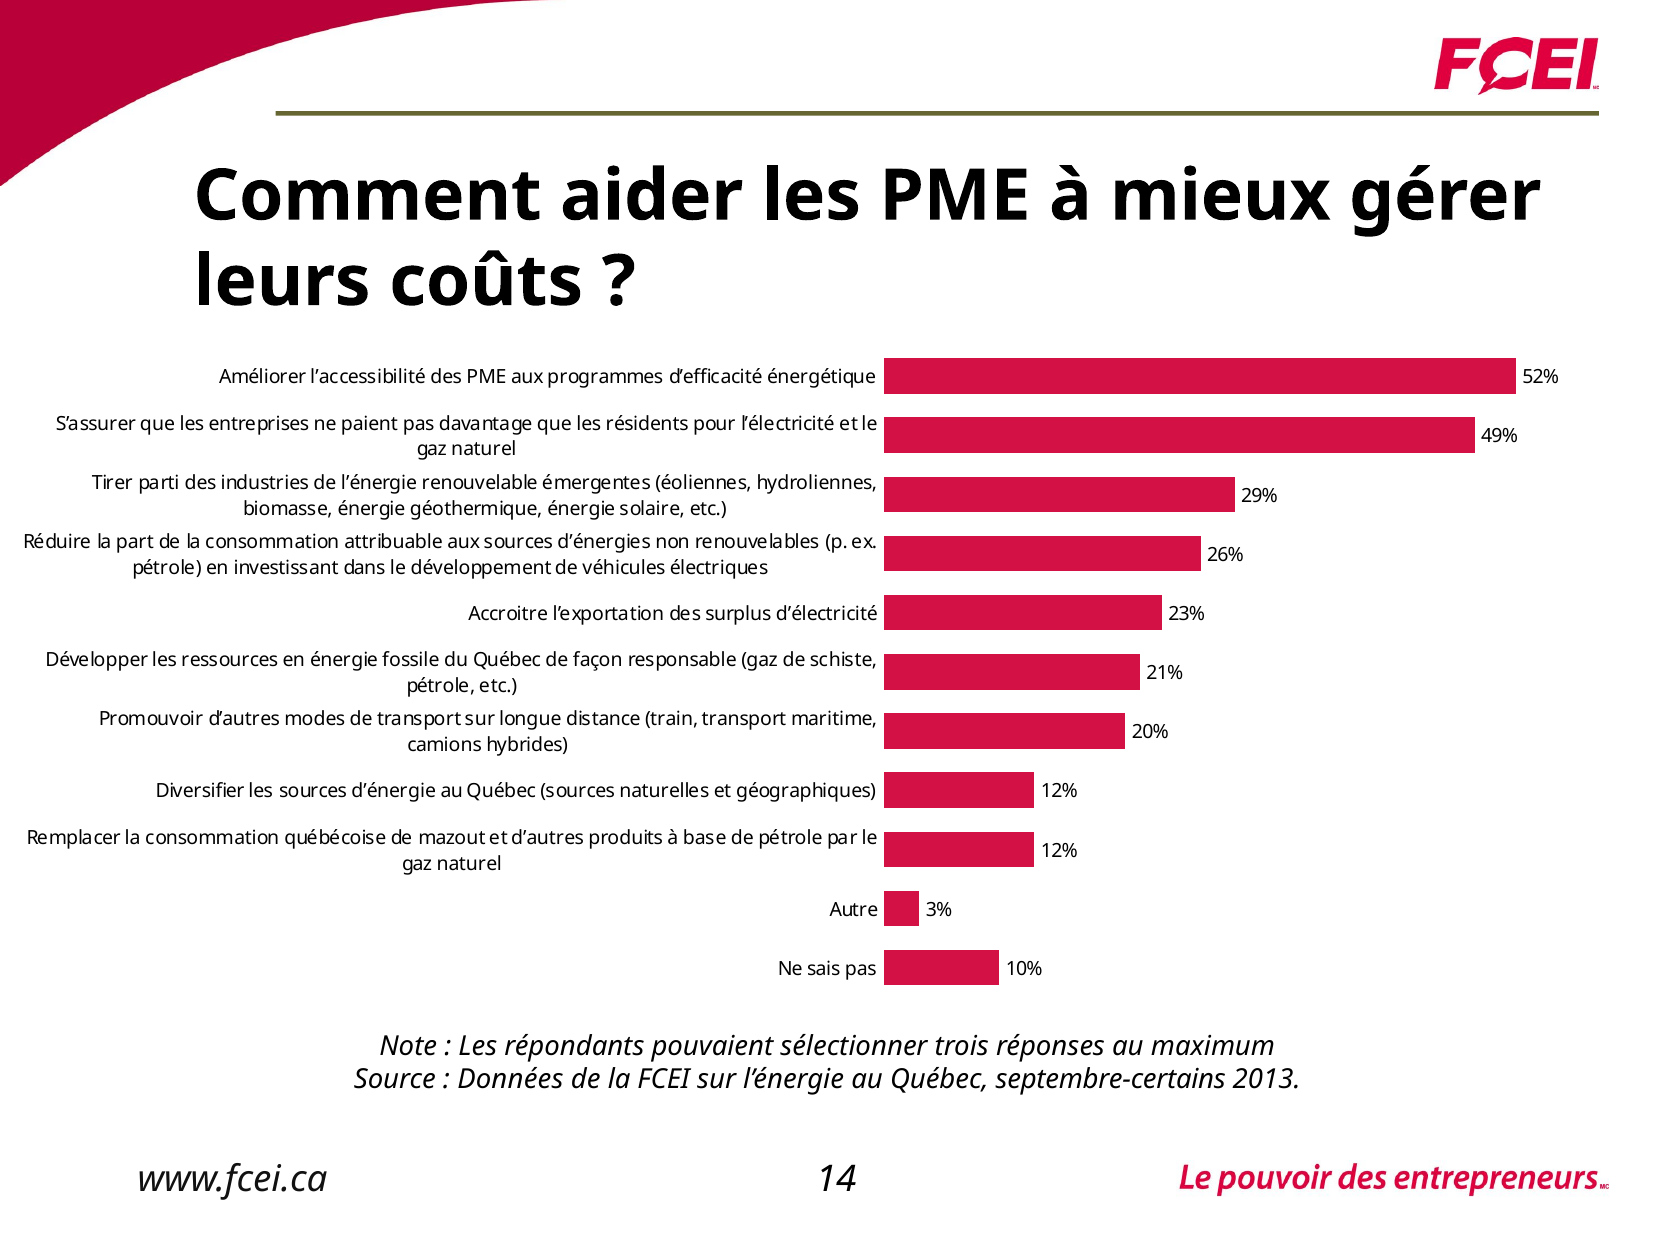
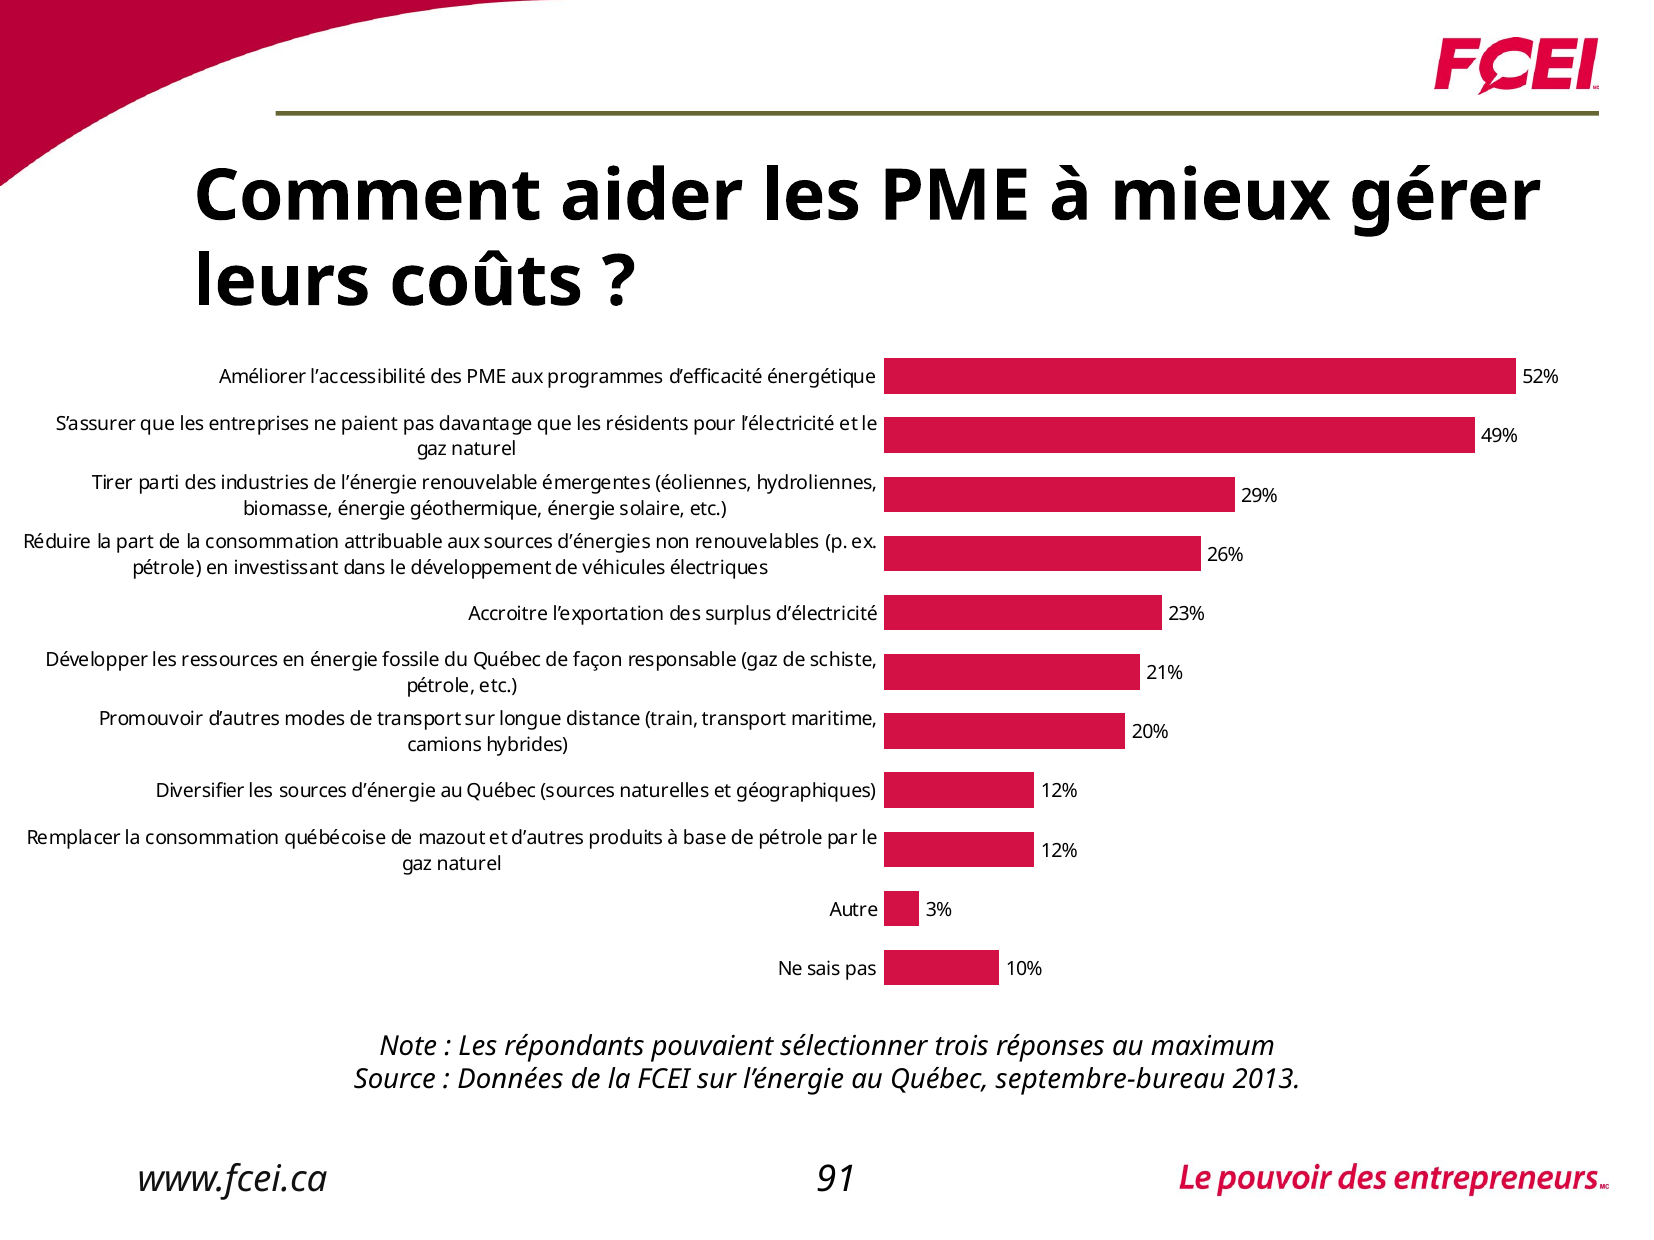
septembre-certains: septembre-certains -> septembre-bureau
14: 14 -> 91
